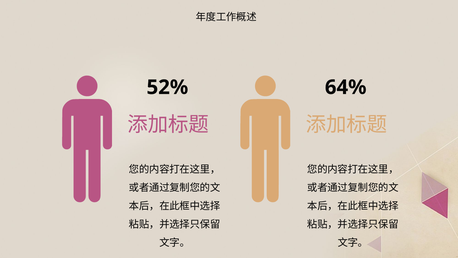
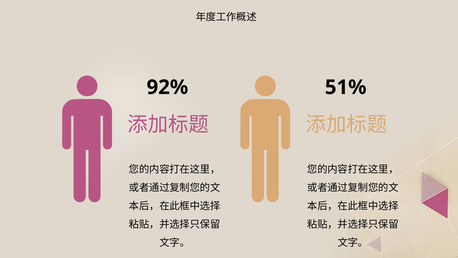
52%: 52% -> 92%
64%: 64% -> 51%
